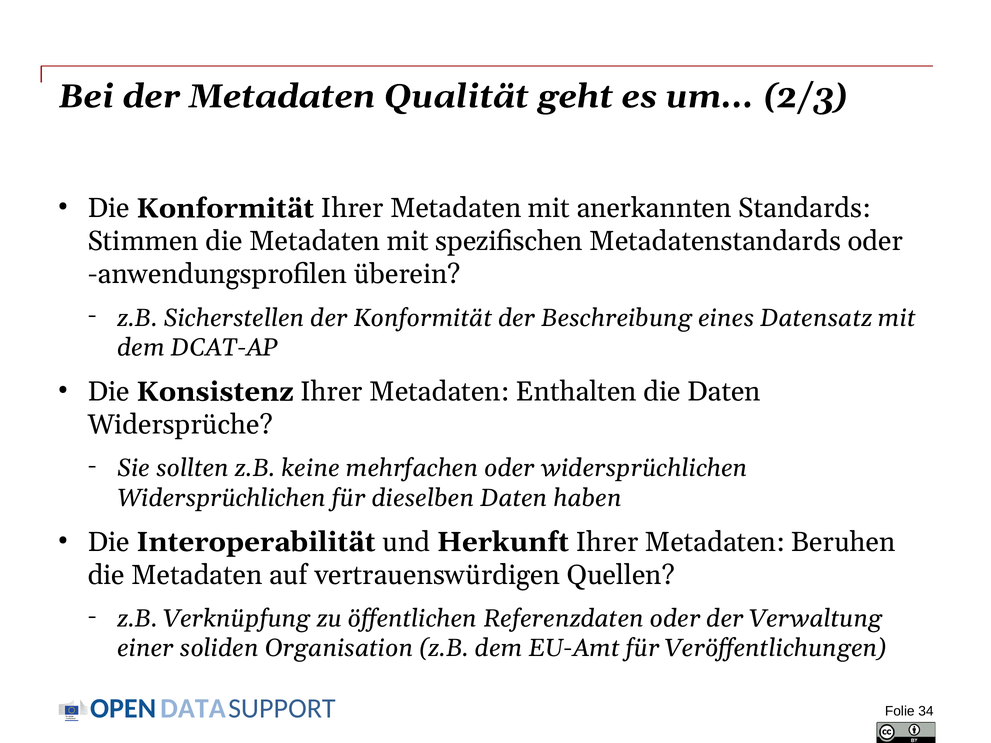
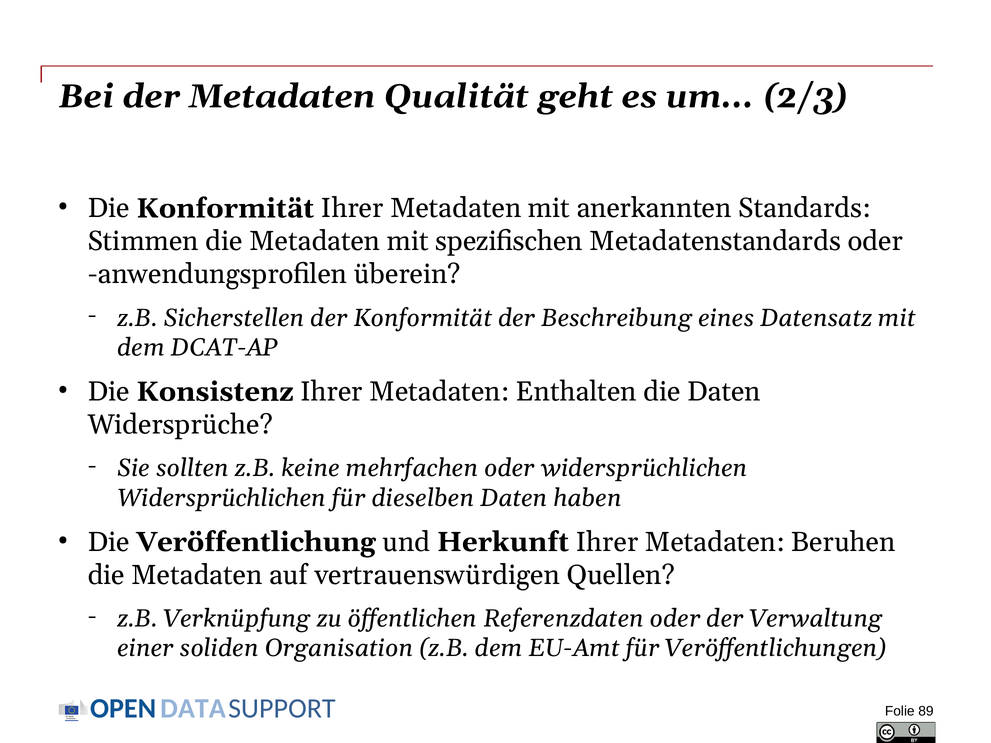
Interoperabilität: Interoperabilität -> Veröffentlichung
34: 34 -> 89
